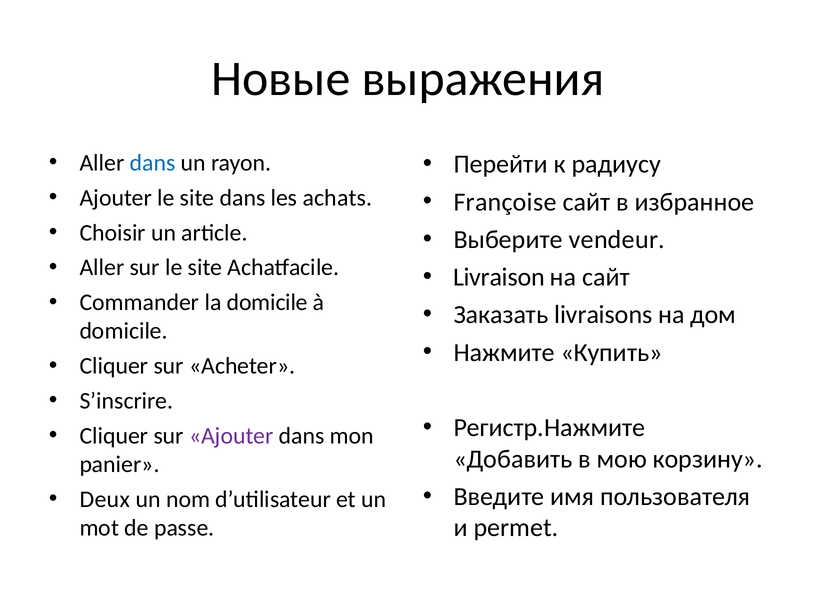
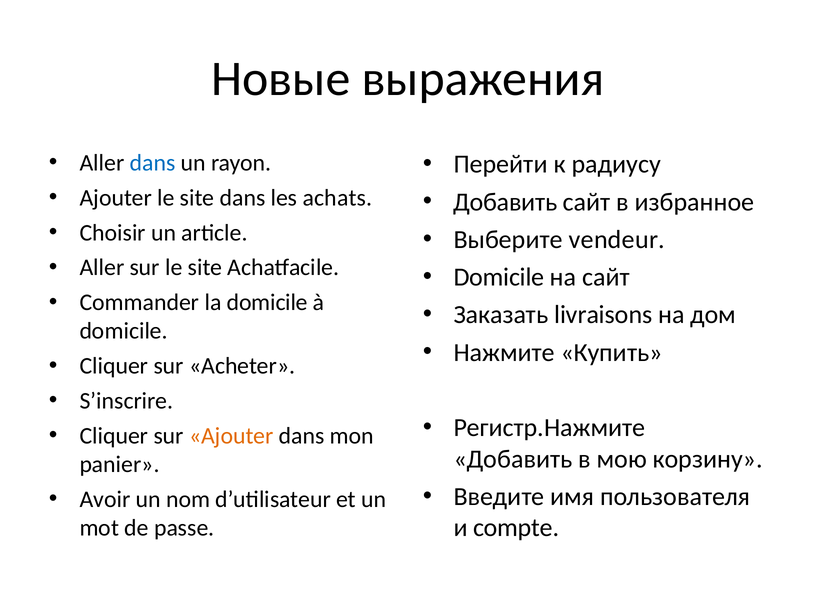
Françoise at (505, 202): Françoise -> Добавить
Livraison at (499, 277): Livraison -> Domicile
Ajouter at (231, 436) colour: purple -> orange
Deux: Deux -> Avoir
permet: permet -> compte
